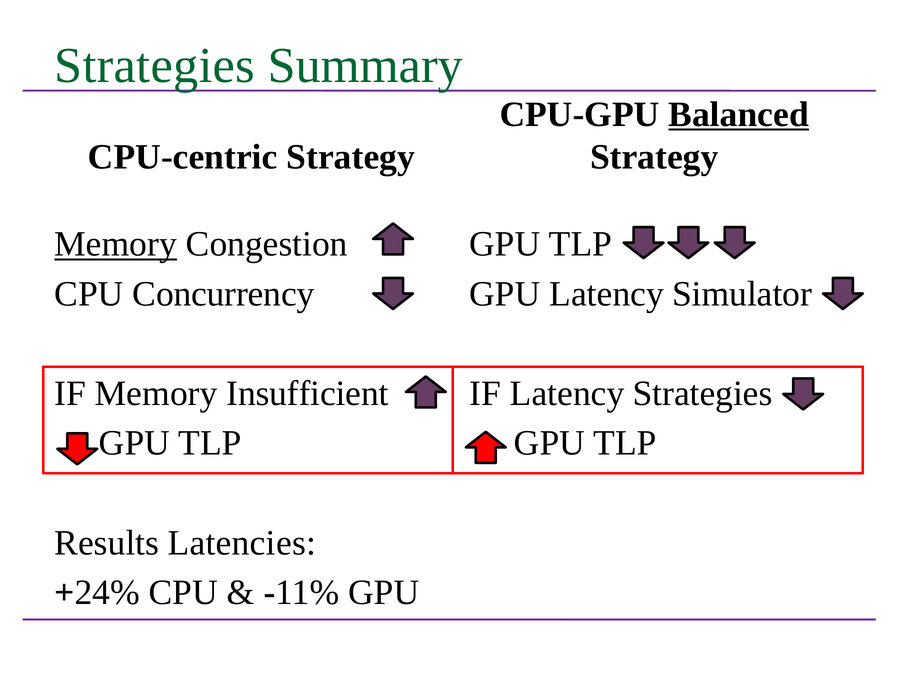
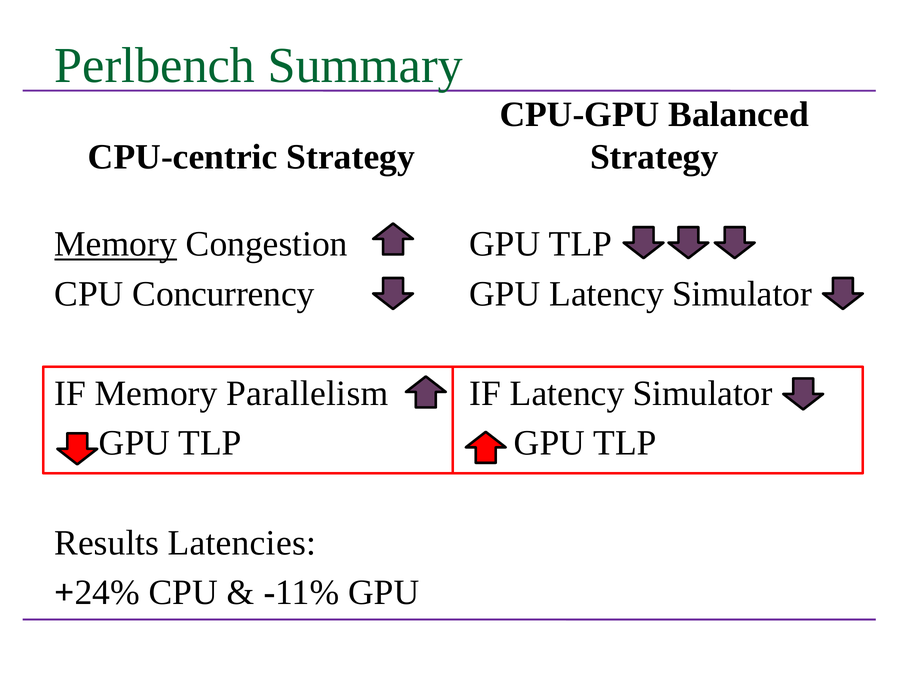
Strategies at (155, 65): Strategies -> Perlbench
Balanced underline: present -> none
Insufficient: Insufficient -> Parallelism
IF Latency Strategies: Strategies -> Simulator
